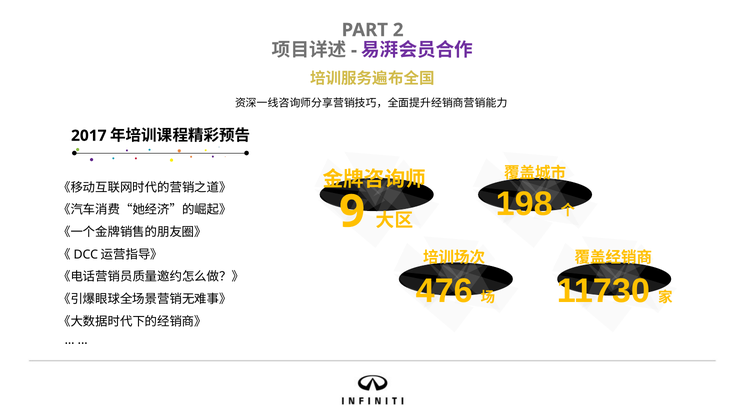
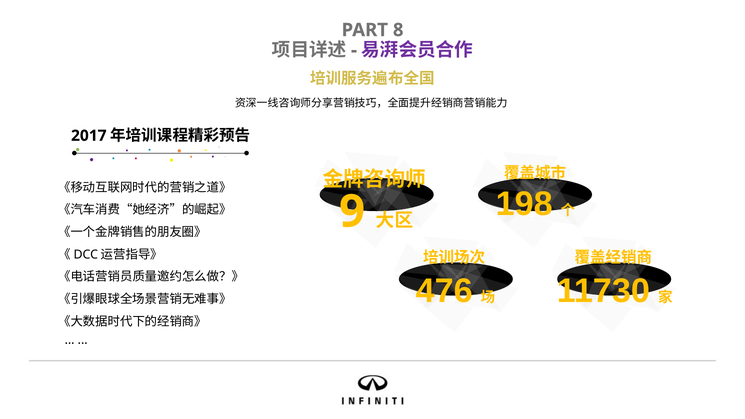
2: 2 -> 8
